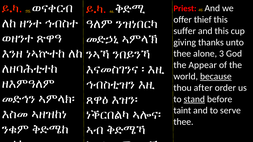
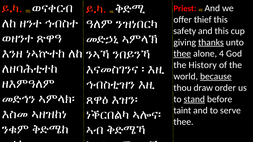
suffer: suffer -> safety
thanks underline: none -> present
thee at (182, 54) underline: none -> present
3: 3 -> 4
Appear: Appear -> History
after: after -> draw
